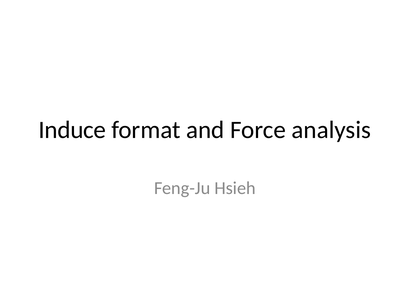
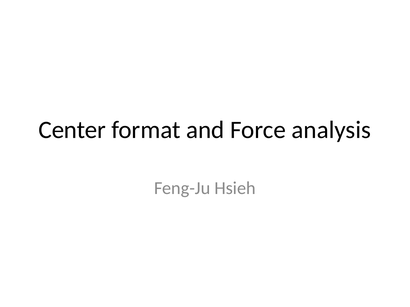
Induce: Induce -> Center
